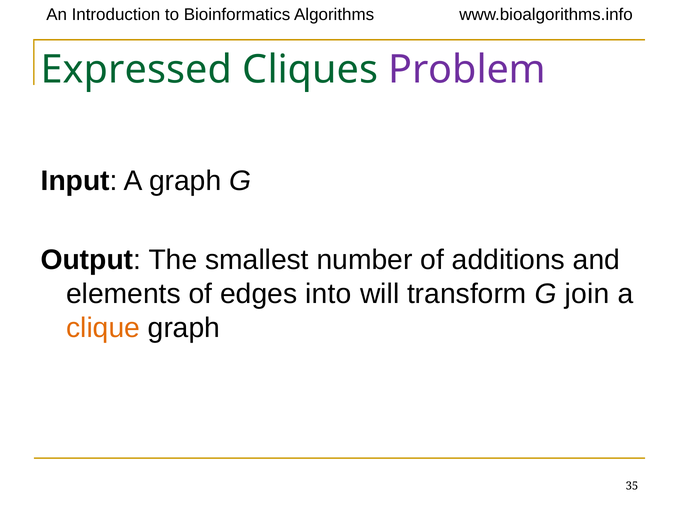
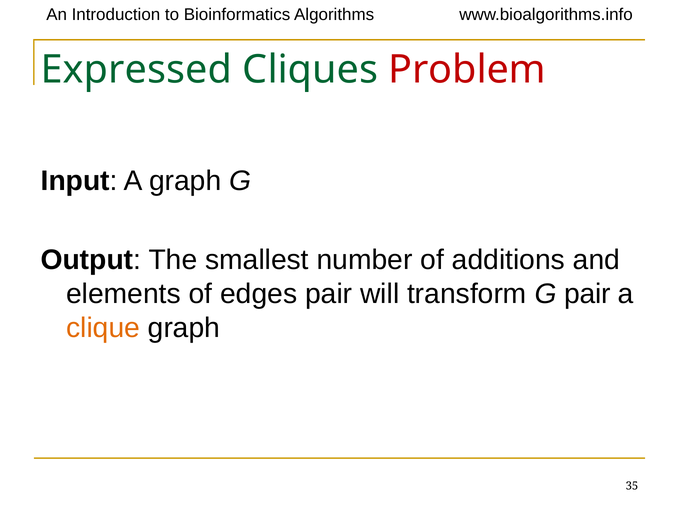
Problem colour: purple -> red
edges into: into -> pair
G join: join -> pair
